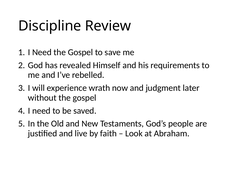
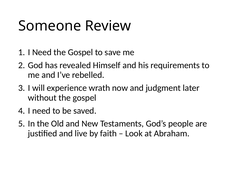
Discipline: Discipline -> Someone
